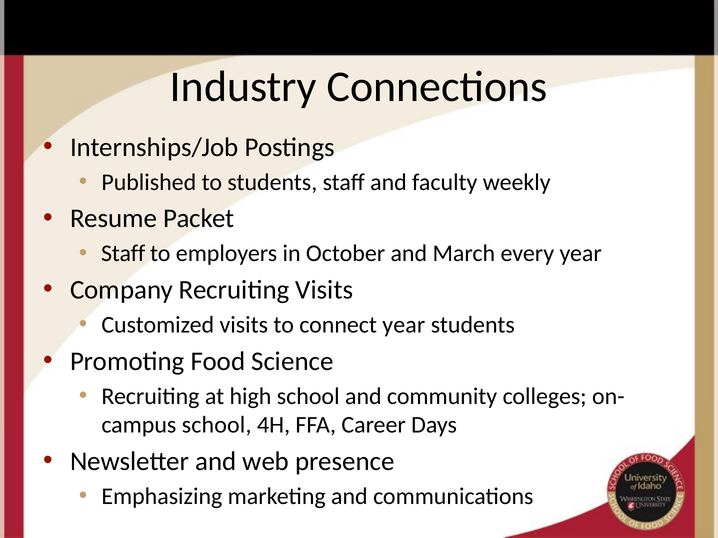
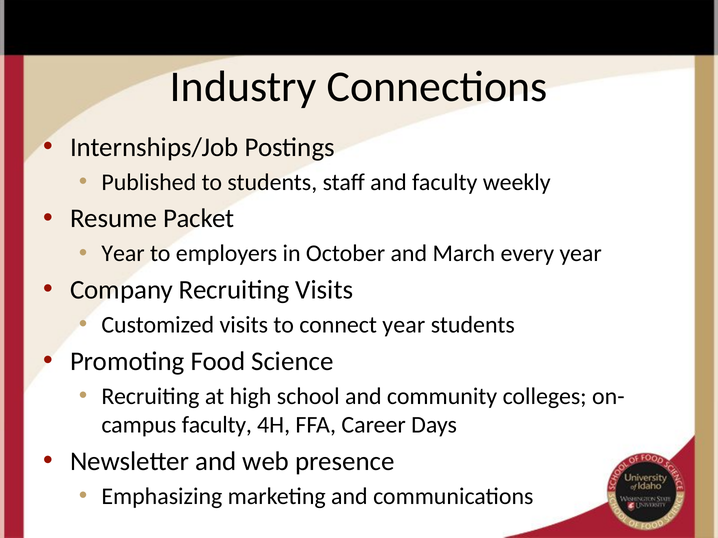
Staff at (123, 254): Staff -> Year
school at (217, 425): school -> faculty
